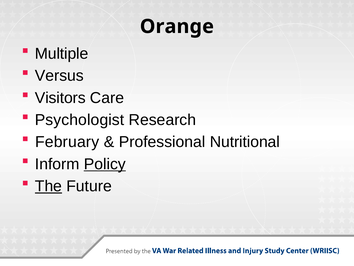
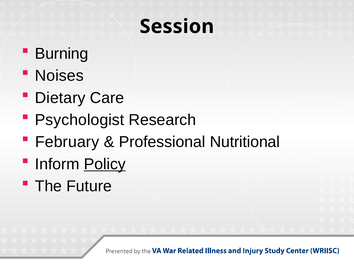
Orange: Orange -> Session
Multiple: Multiple -> Burning
Versus: Versus -> Noises
Visitors: Visitors -> Dietary
The underline: present -> none
